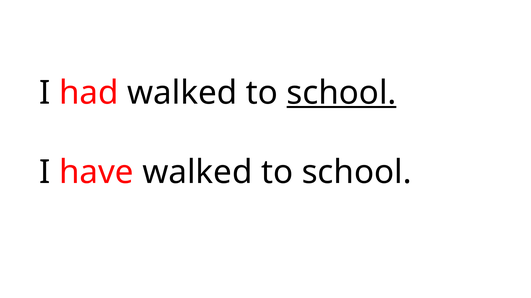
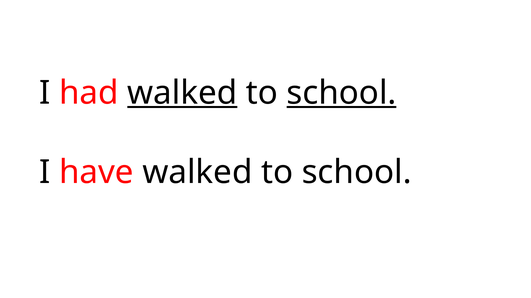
walked at (182, 93) underline: none -> present
